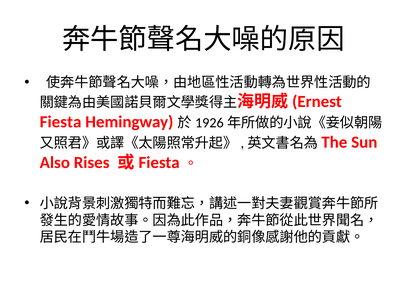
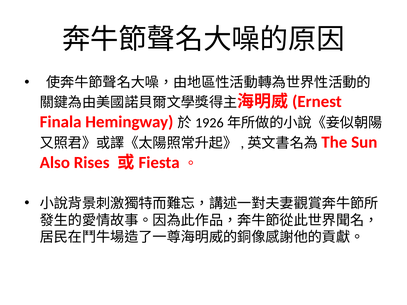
Fiesta: Fiesta -> Finala
